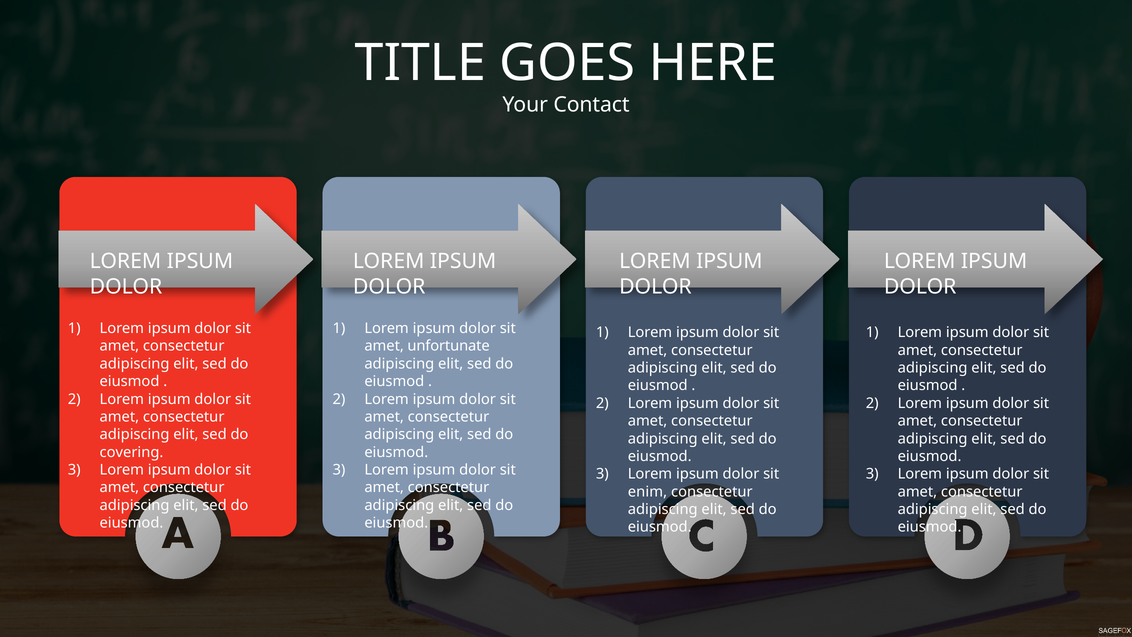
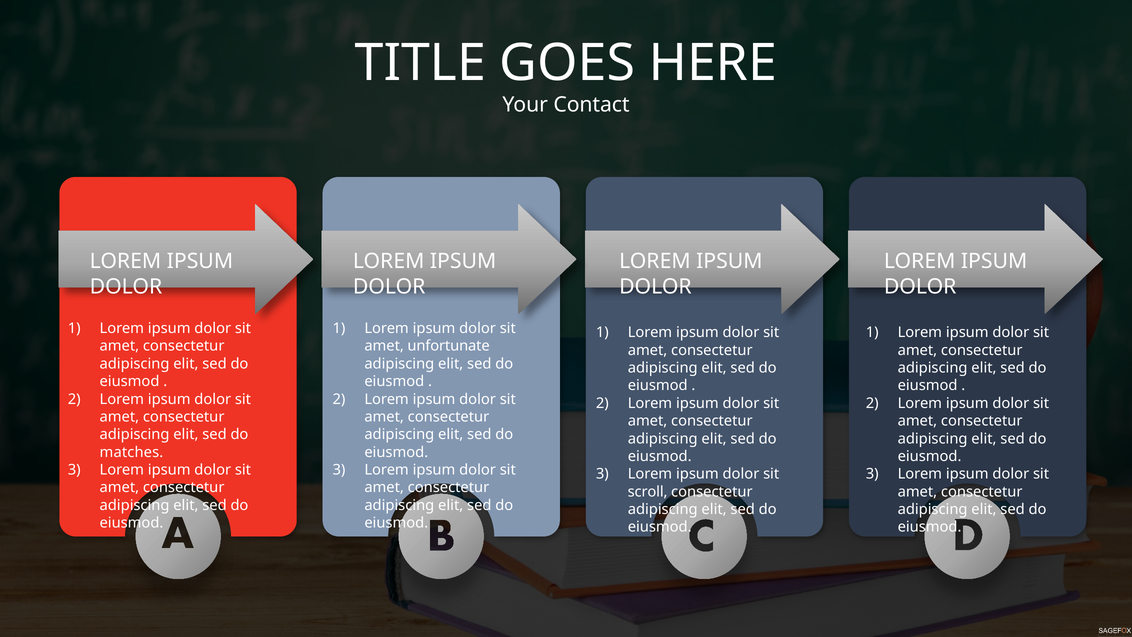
covering: covering -> matches
enim: enim -> scroll
